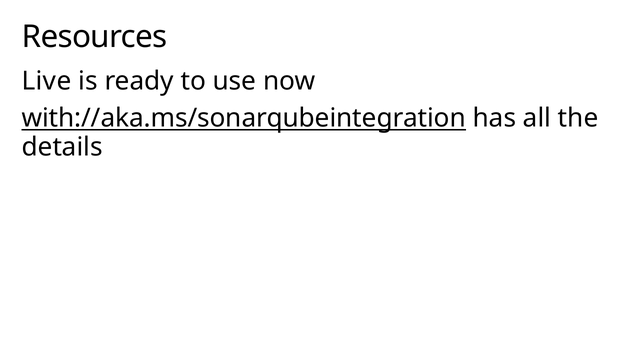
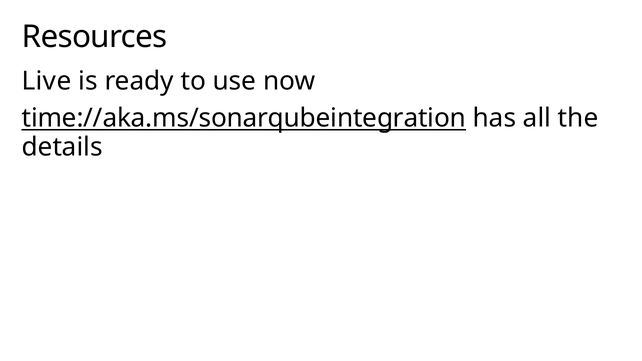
with://aka.ms/sonarqubeintegration: with://aka.ms/sonarqubeintegration -> time://aka.ms/sonarqubeintegration
